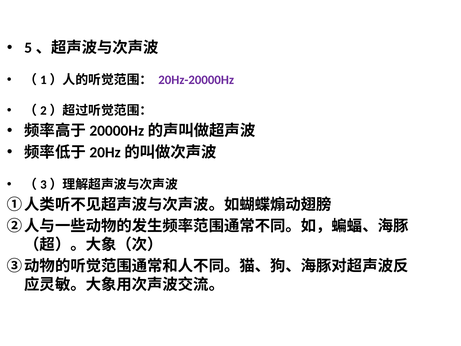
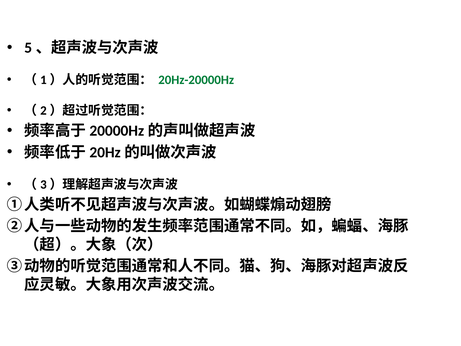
20Hz-20000Hz colour: purple -> green
